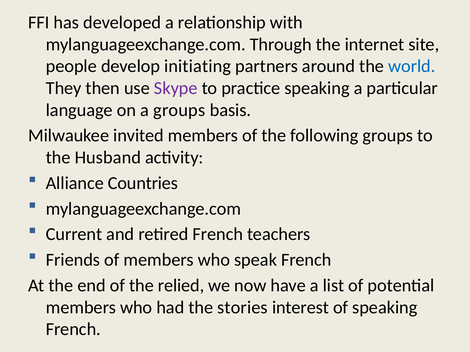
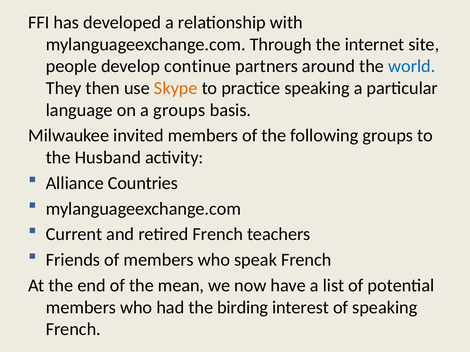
initiating: initiating -> continue
Skype colour: purple -> orange
relied: relied -> mean
stories: stories -> birding
